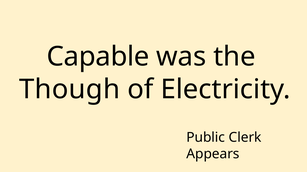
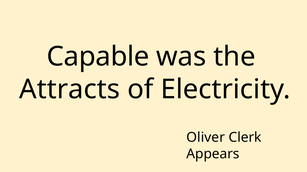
Though: Though -> Attracts
Public: Public -> Oliver
